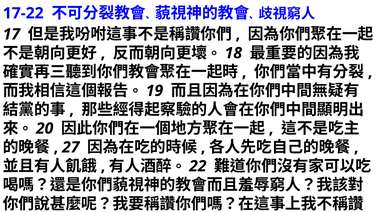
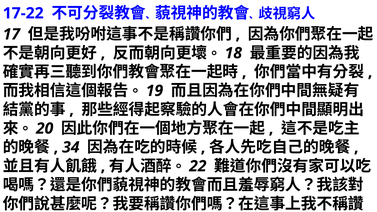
27: 27 -> 34
